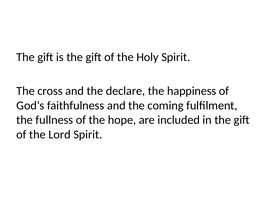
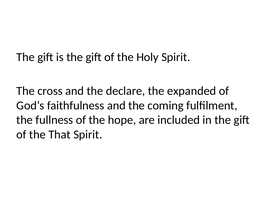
happiness: happiness -> expanded
Lord: Lord -> That
